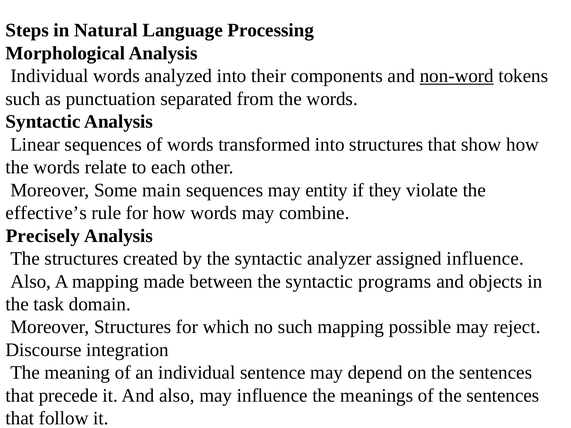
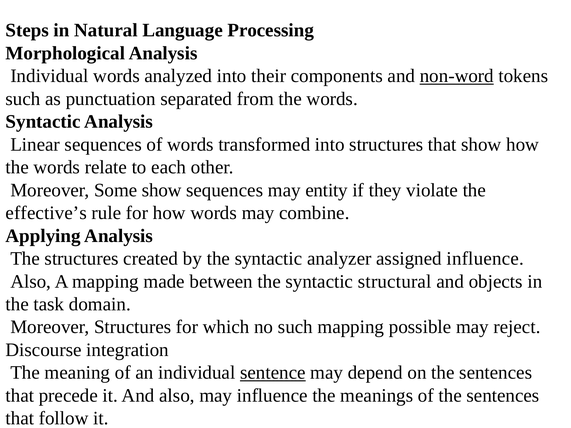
Some main: main -> show
Precisely: Precisely -> Applying
programs: programs -> structural
sentence underline: none -> present
